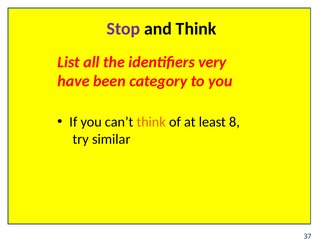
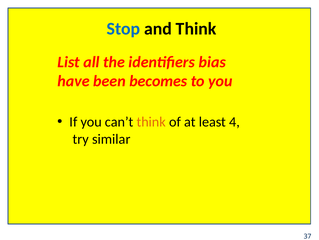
Stop colour: purple -> blue
very: very -> bias
category: category -> becomes
8: 8 -> 4
